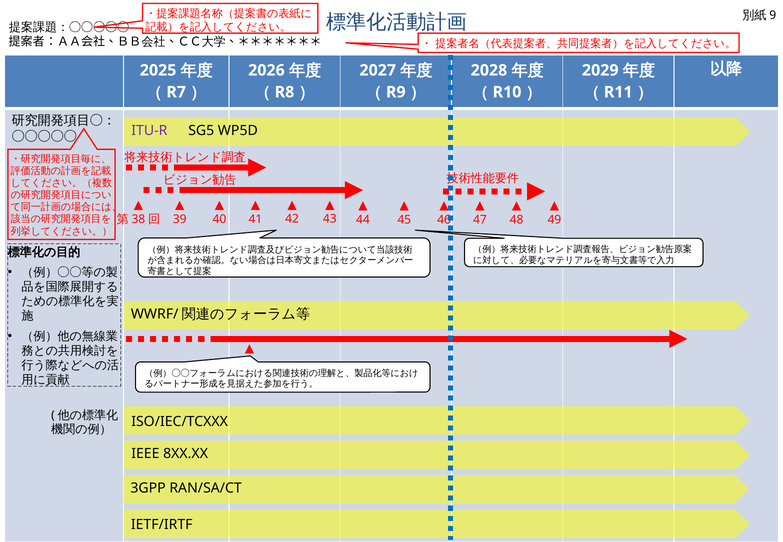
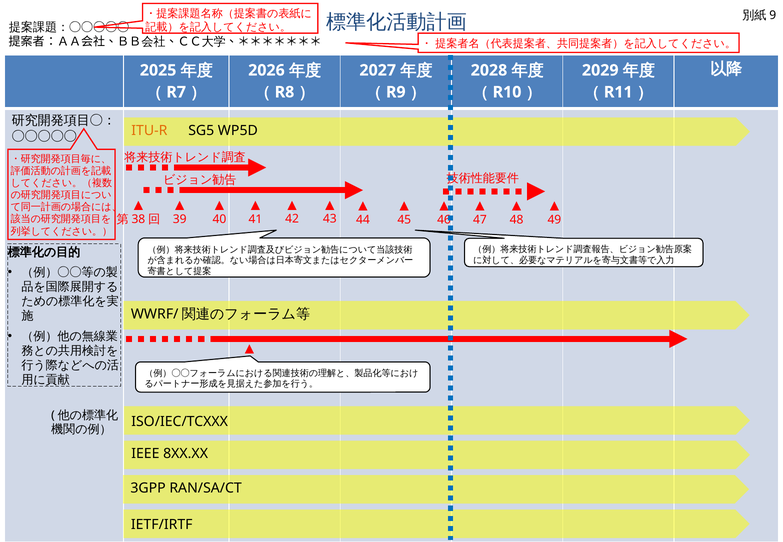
ITU-R colour: purple -> orange
